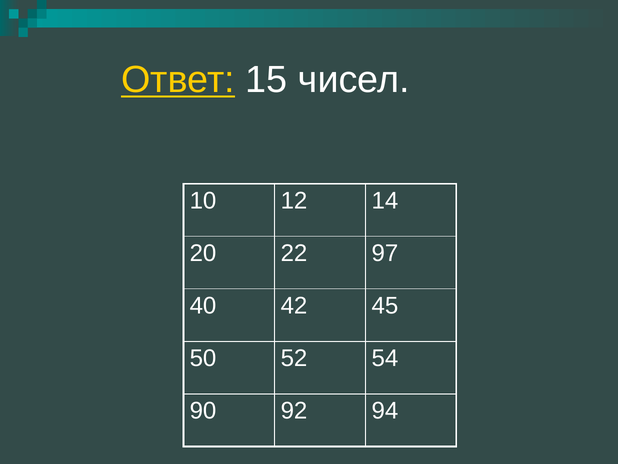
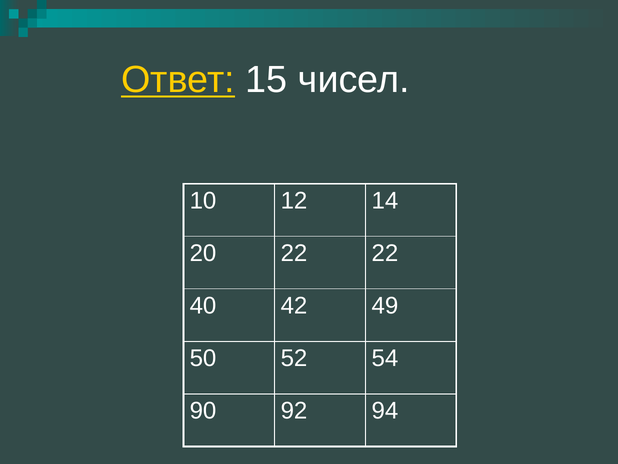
22 97: 97 -> 22
45: 45 -> 49
